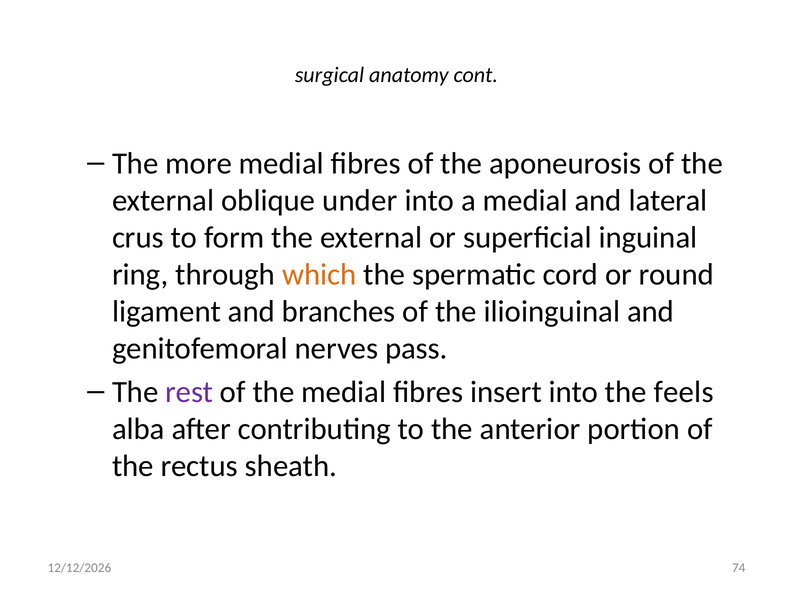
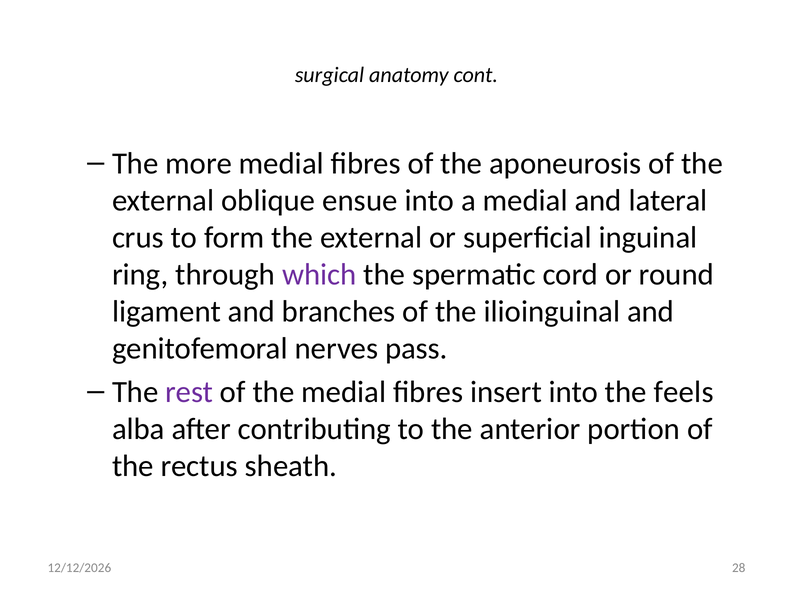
under: under -> ensue
which colour: orange -> purple
74: 74 -> 28
